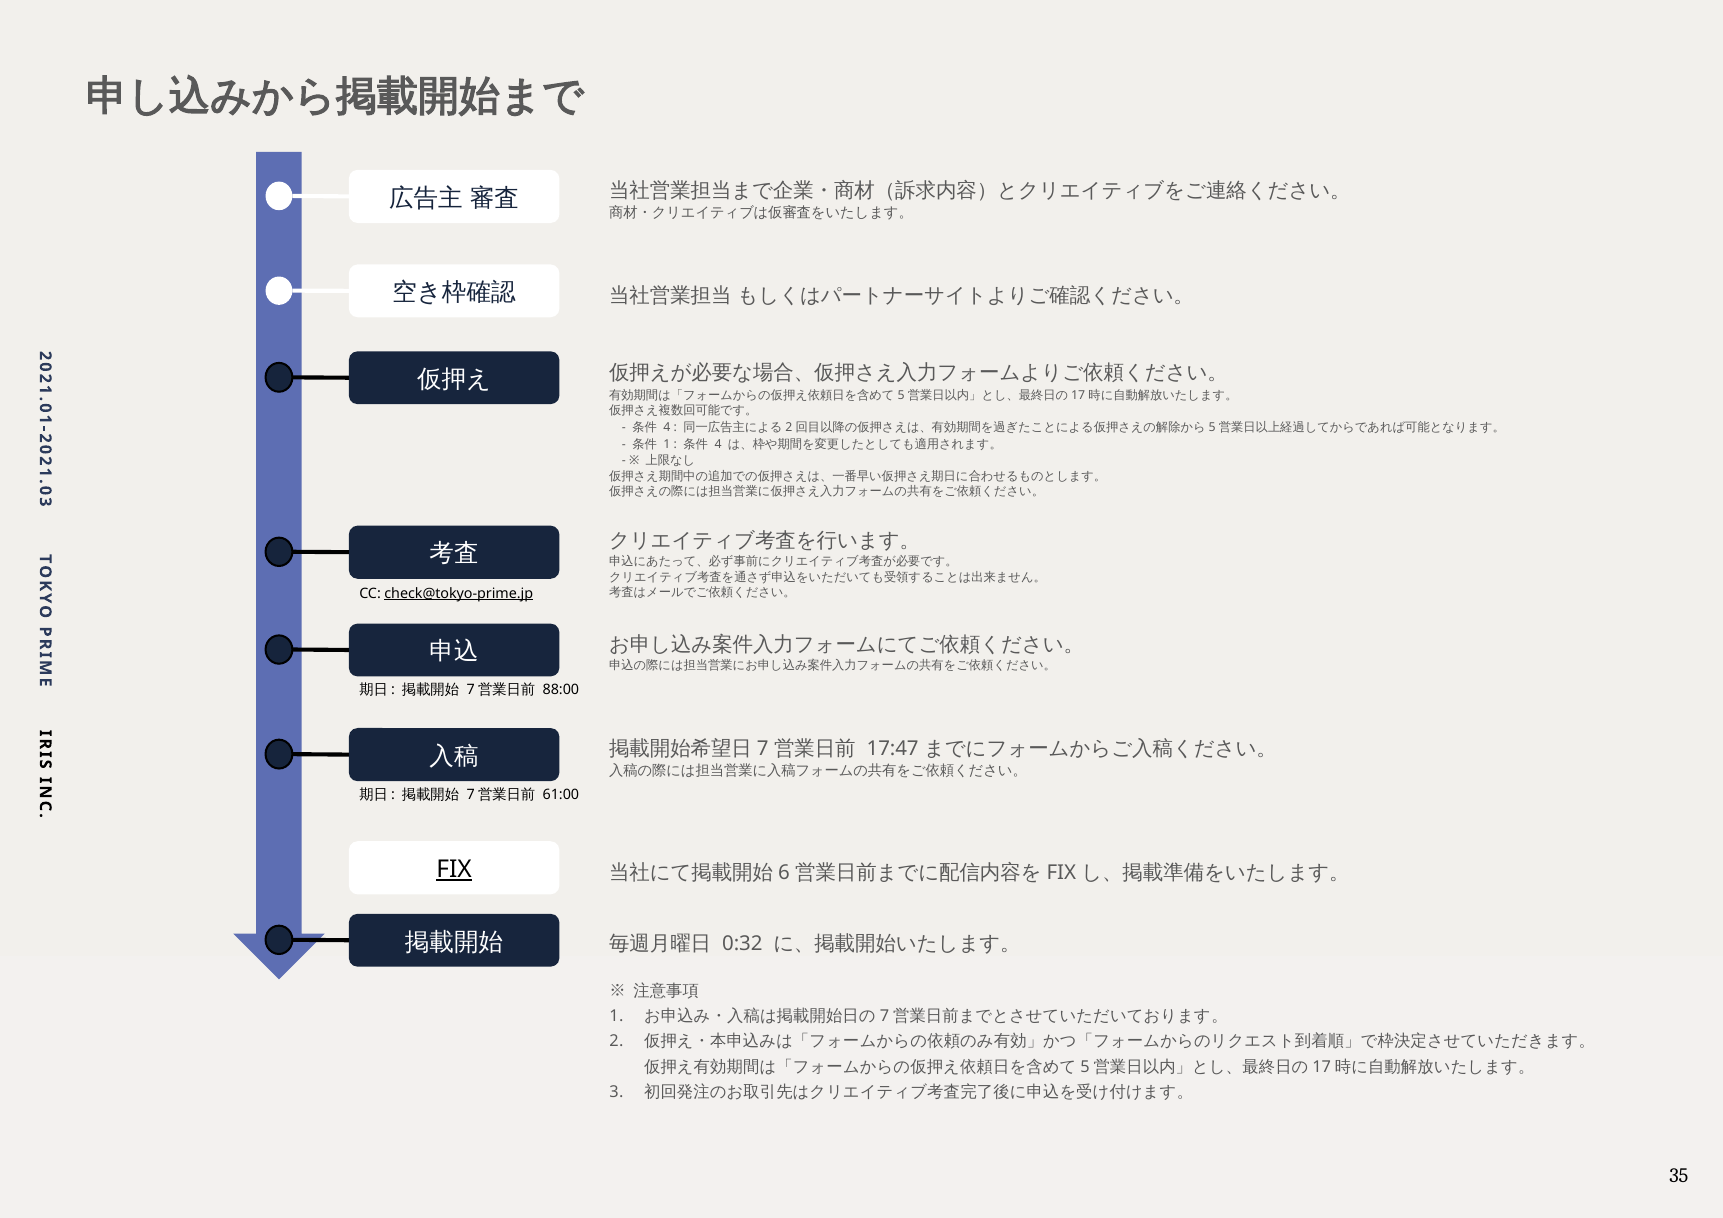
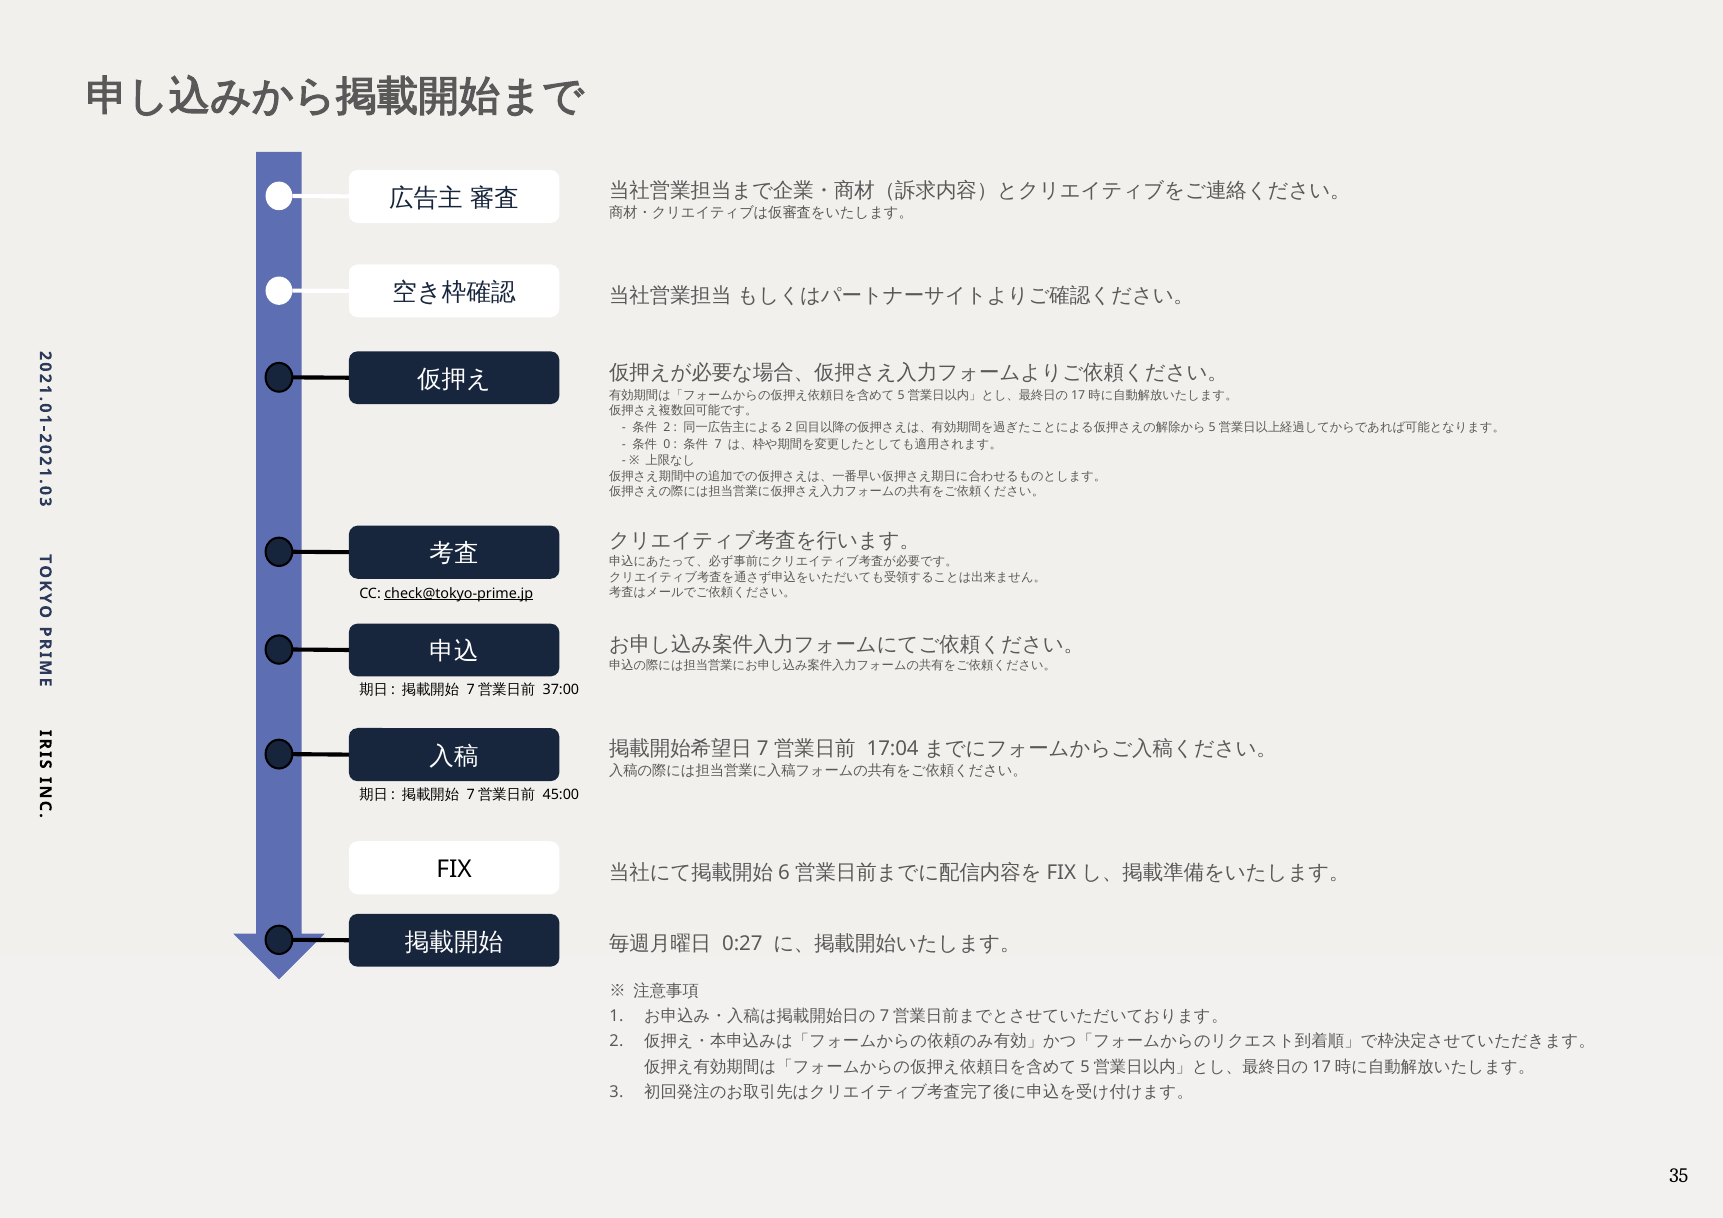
4 at (667, 427): 4 -> 2
1 at (667, 444): 1 -> 0
4 at (718, 444): 4 -> 7
88:00: 88:00 -> 37:00
17:47: 17:47 -> 17:04
61:00: 61:00 -> 45:00
FIX underline: present -> none
0:32: 0:32 -> 0:27
